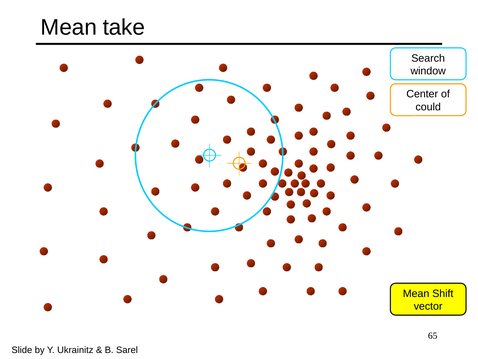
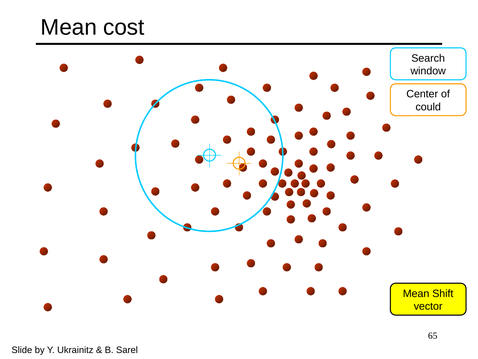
take: take -> cost
